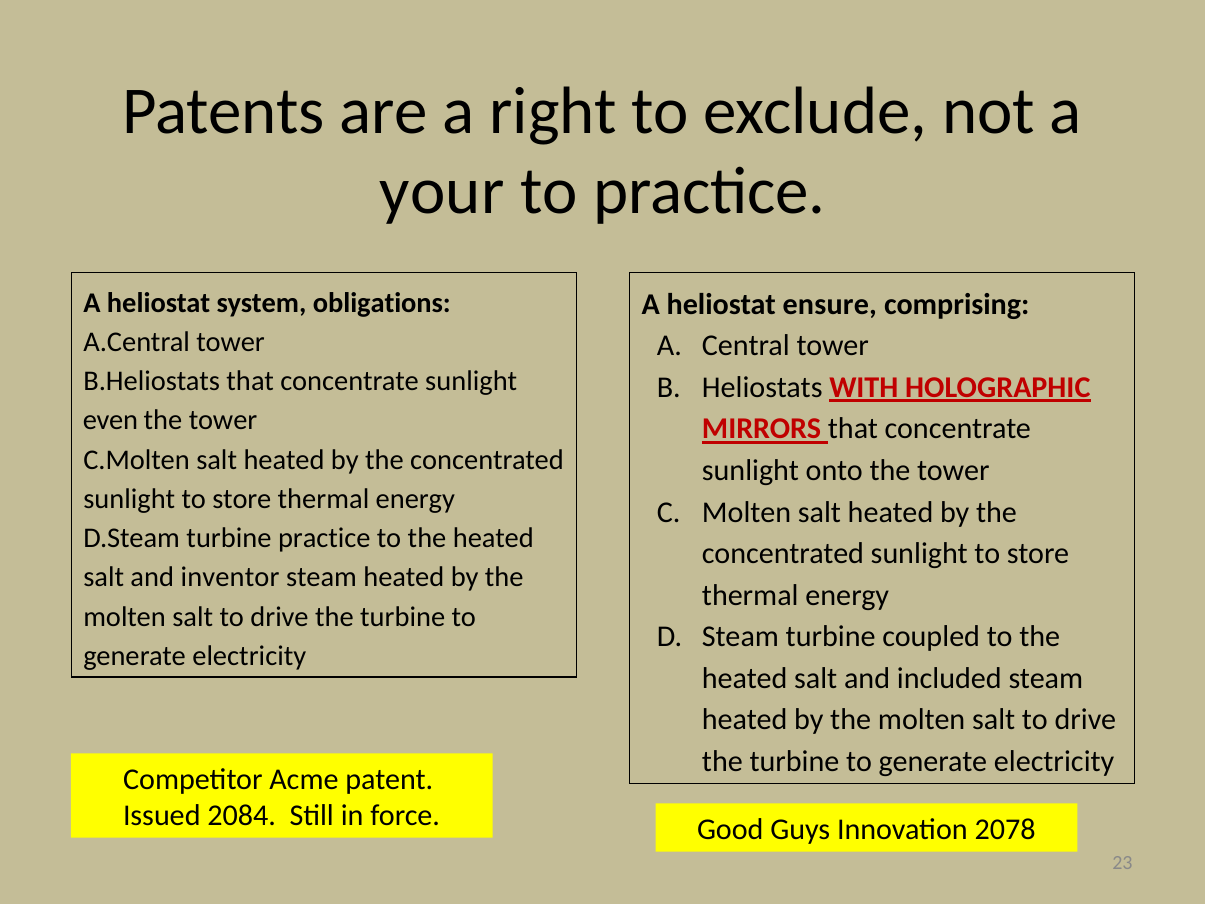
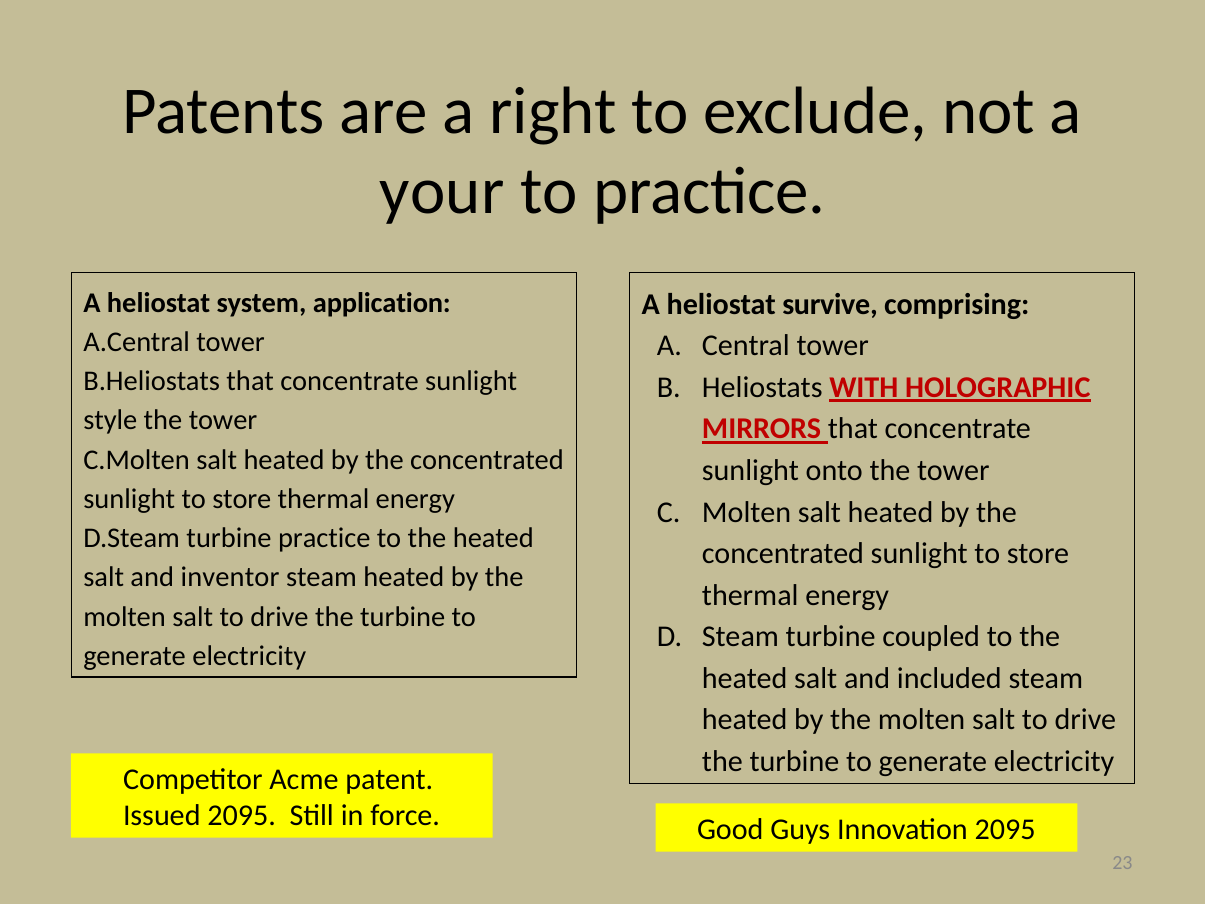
obligations: obligations -> application
ensure: ensure -> survive
even: even -> style
Issued 2084: 2084 -> 2095
Innovation 2078: 2078 -> 2095
